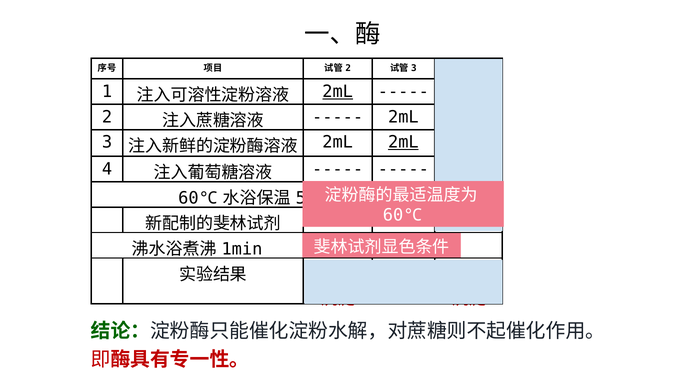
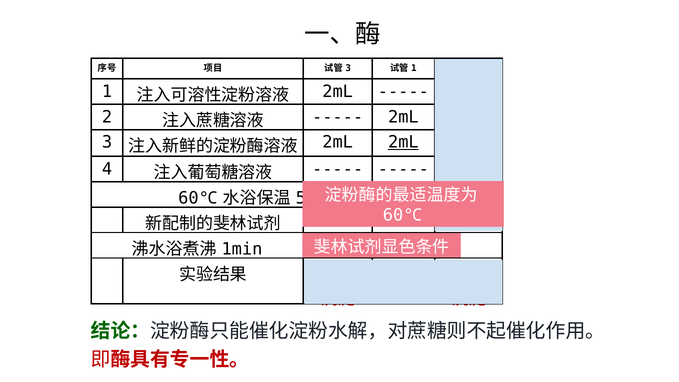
2 at (348, 68): 2 -> 3
3 at (414, 68): 3 -> 1
2mL at (338, 91) underline: present -> none
